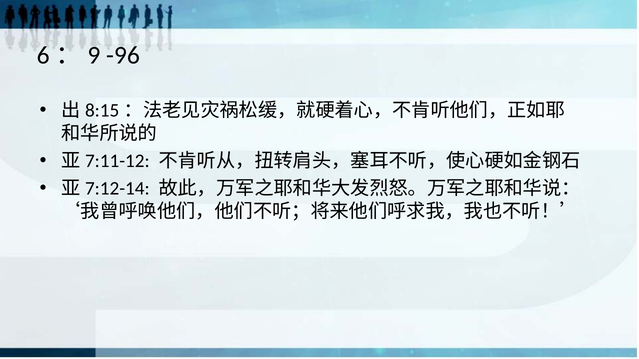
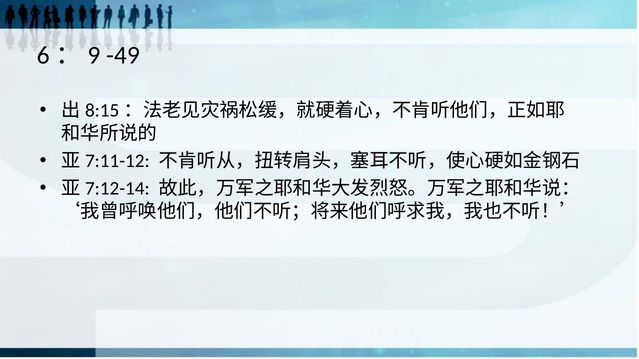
-96: -96 -> -49
